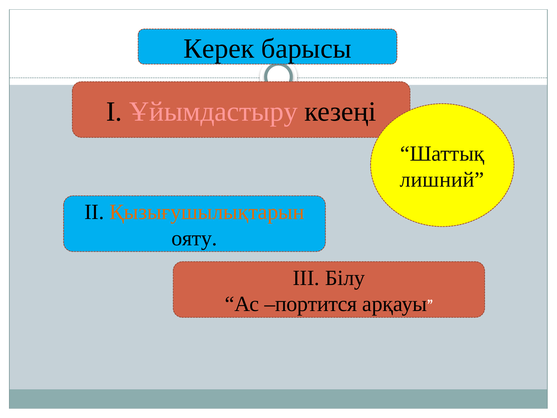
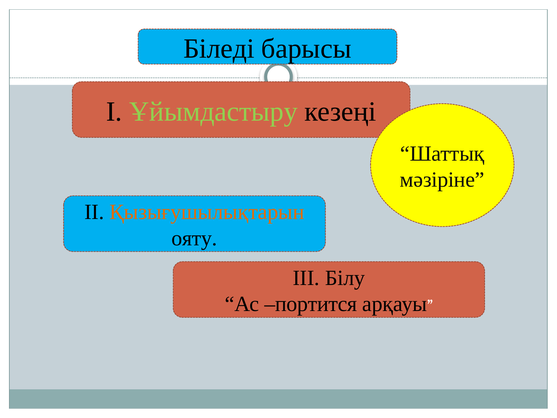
Керек: Керек -> Біледі
Ұйымдастыру colour: pink -> light green
лишний: лишний -> мәзіріне
